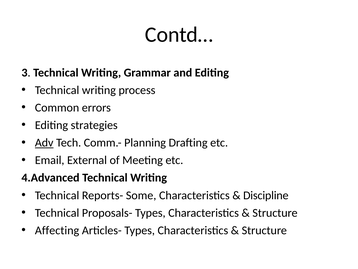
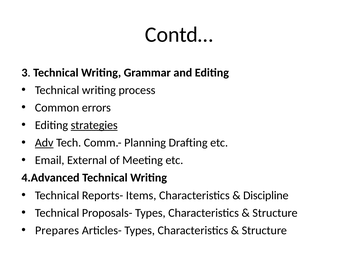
strategies underline: none -> present
Some: Some -> Items
Affecting: Affecting -> Prepares
